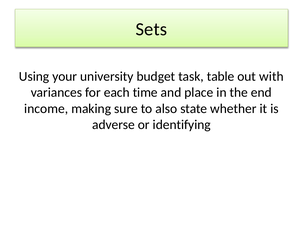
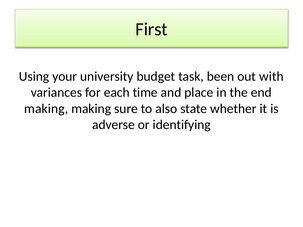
Sets: Sets -> First
table: table -> been
income at (46, 109): income -> making
